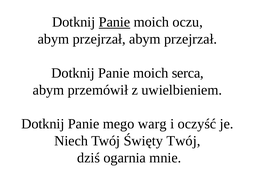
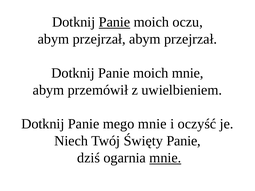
moich serca: serca -> mnie
mego warg: warg -> mnie
Święty Twój: Twój -> Panie
mnie at (165, 158) underline: none -> present
